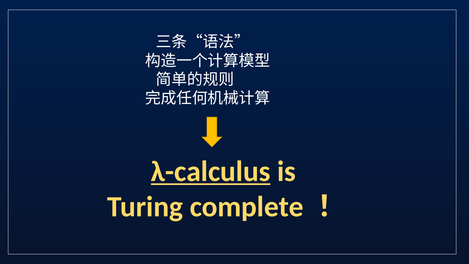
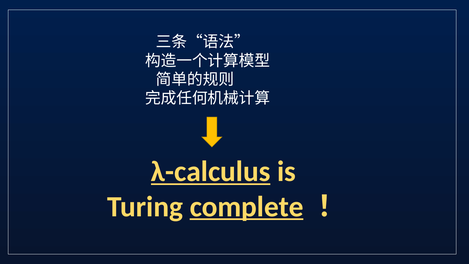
complete underline: none -> present
